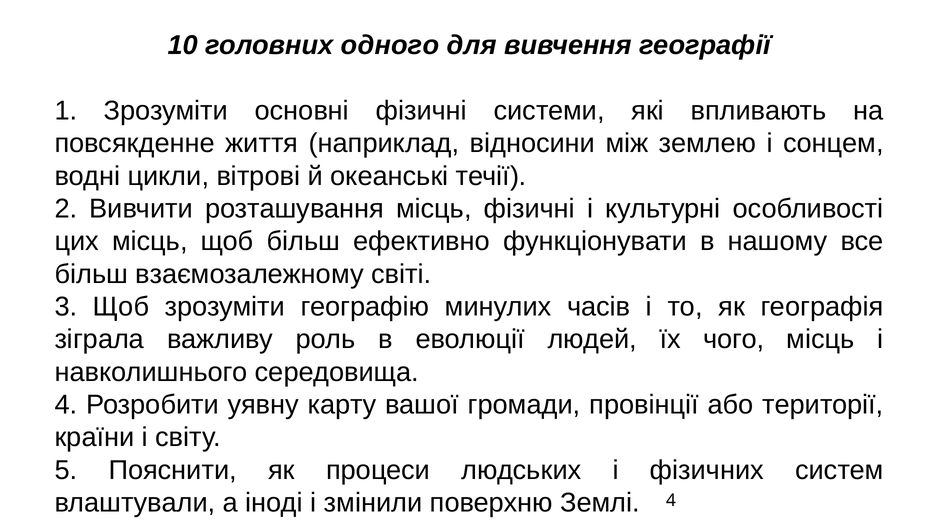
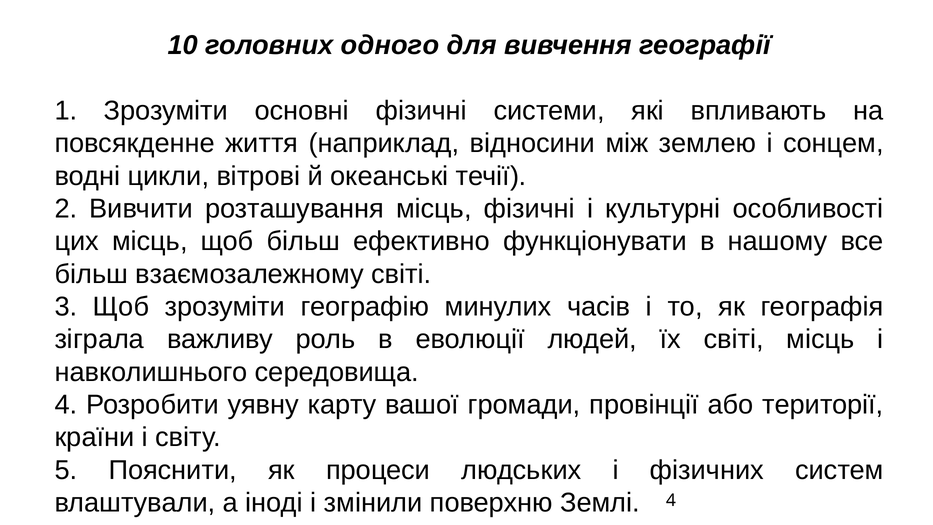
їх чого: чого -> світі
